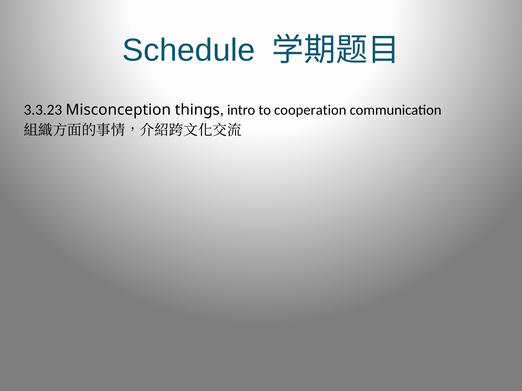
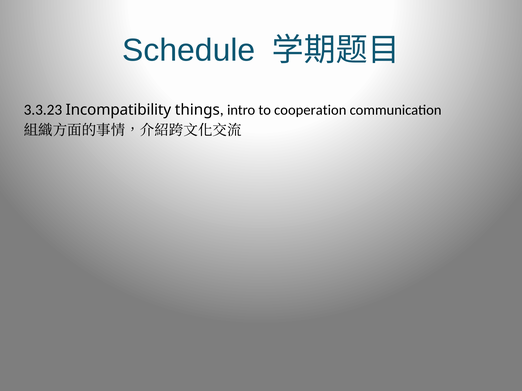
Misconception: Misconception -> Incompatibility
